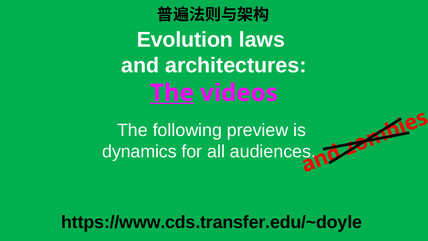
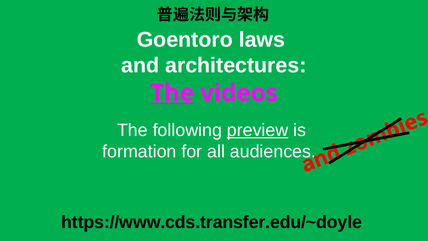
Evolution: Evolution -> Goentoro
preview underline: none -> present
dynamics: dynamics -> formation
